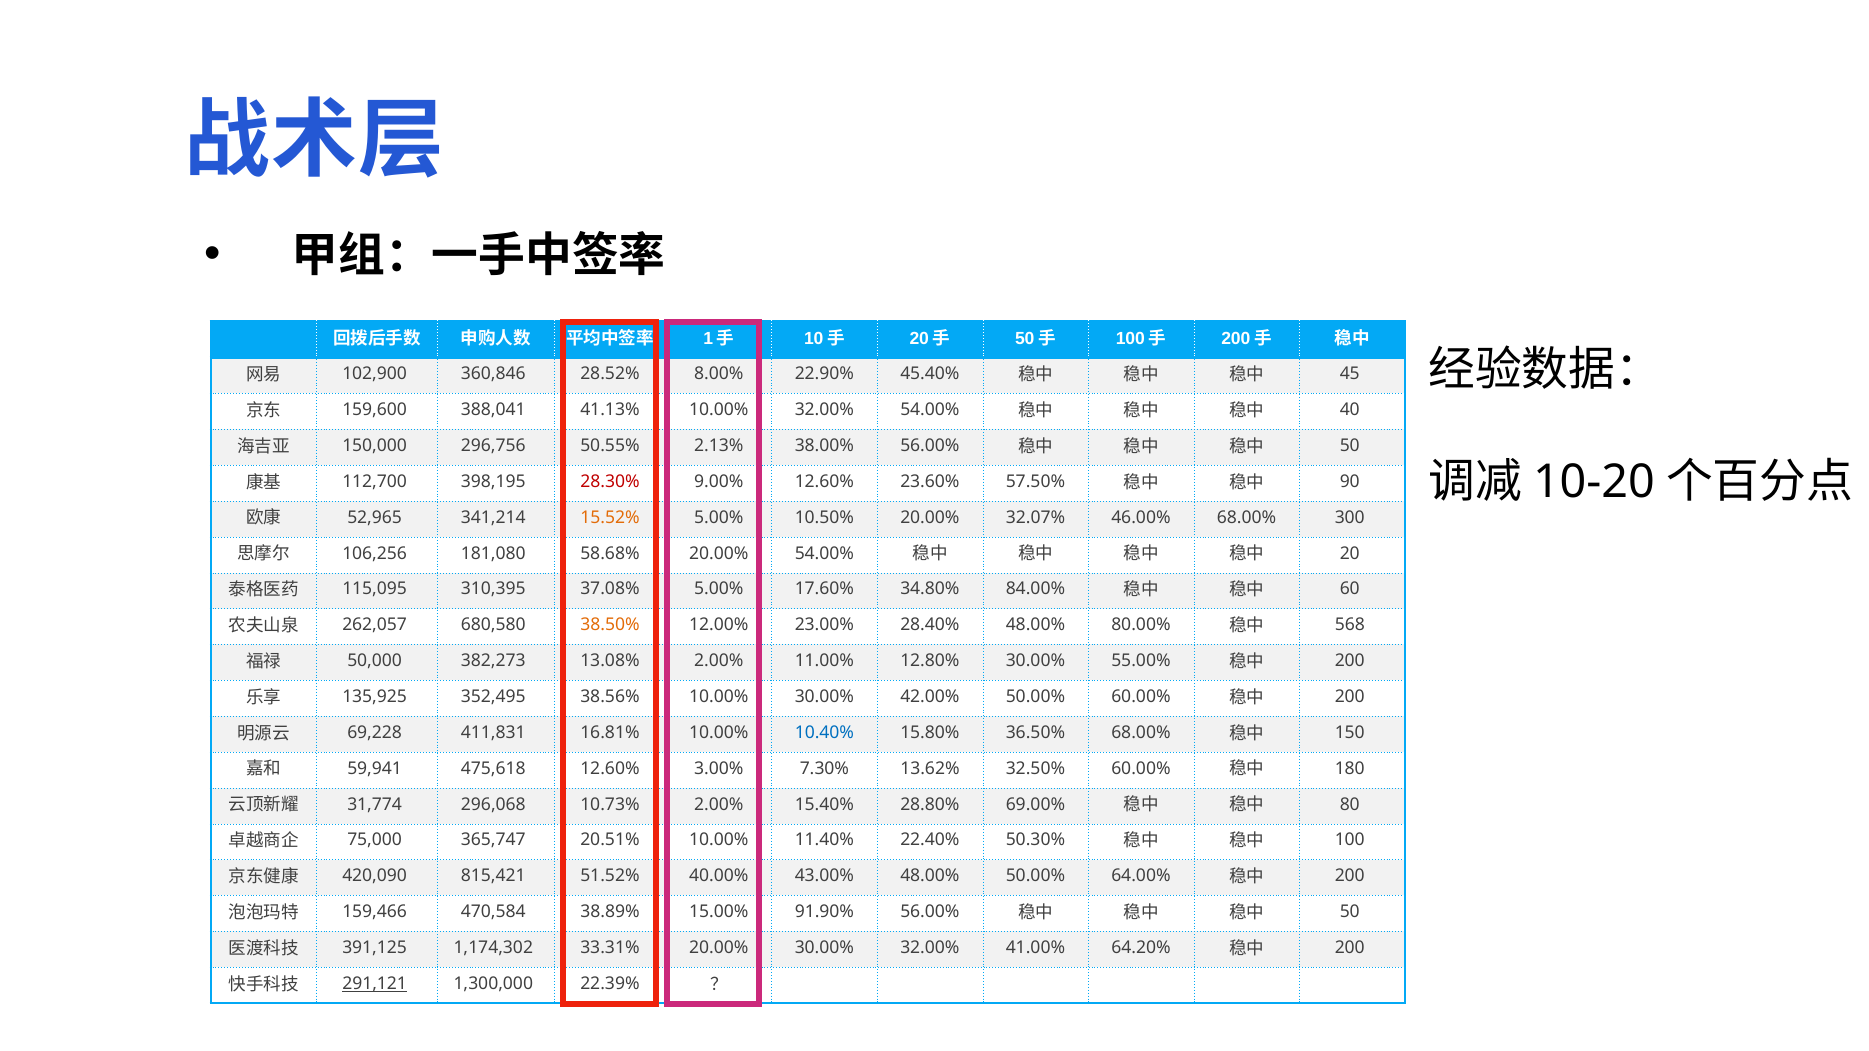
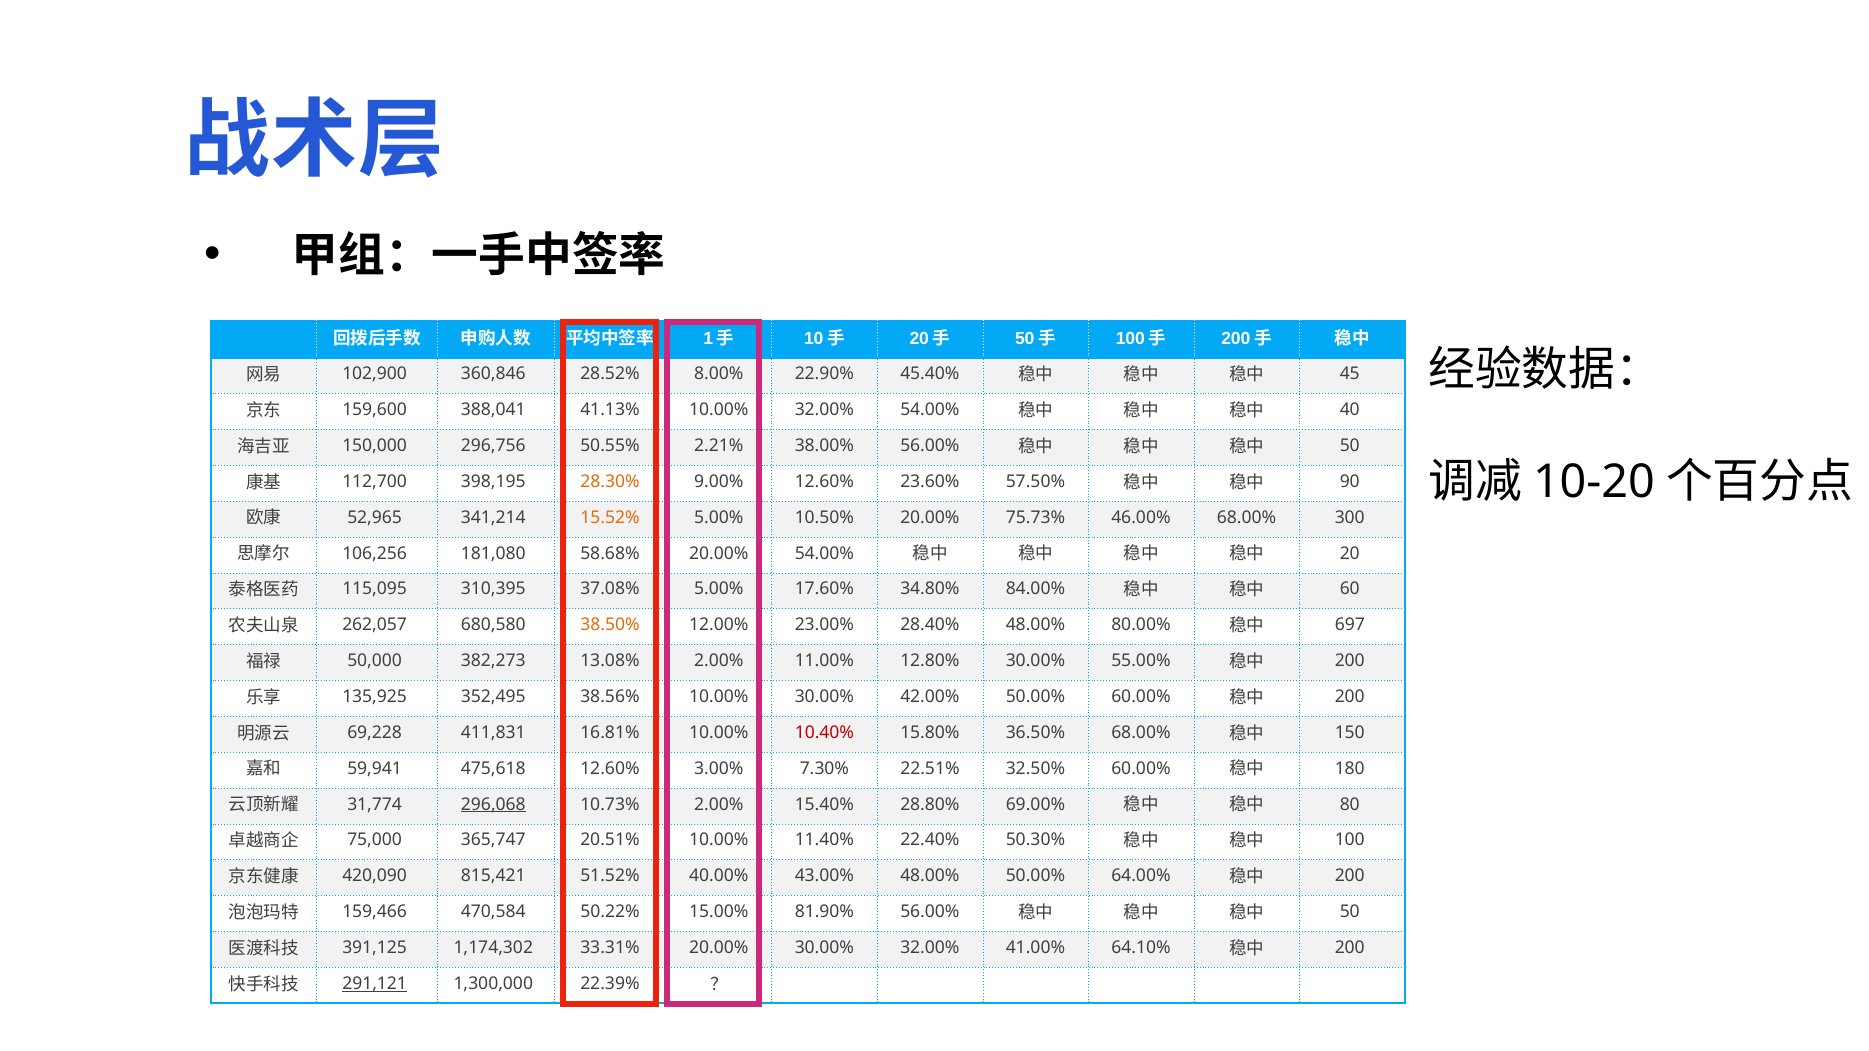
2.13%: 2.13% -> 2.21%
28.30% colour: red -> orange
32.07%: 32.07% -> 75.73%
568: 568 -> 697
10.40% colour: blue -> red
13.62%: 13.62% -> 22.51%
296,068 underline: none -> present
38.89%: 38.89% -> 50.22%
91.90%: 91.90% -> 81.90%
64.20%: 64.20% -> 64.10%
